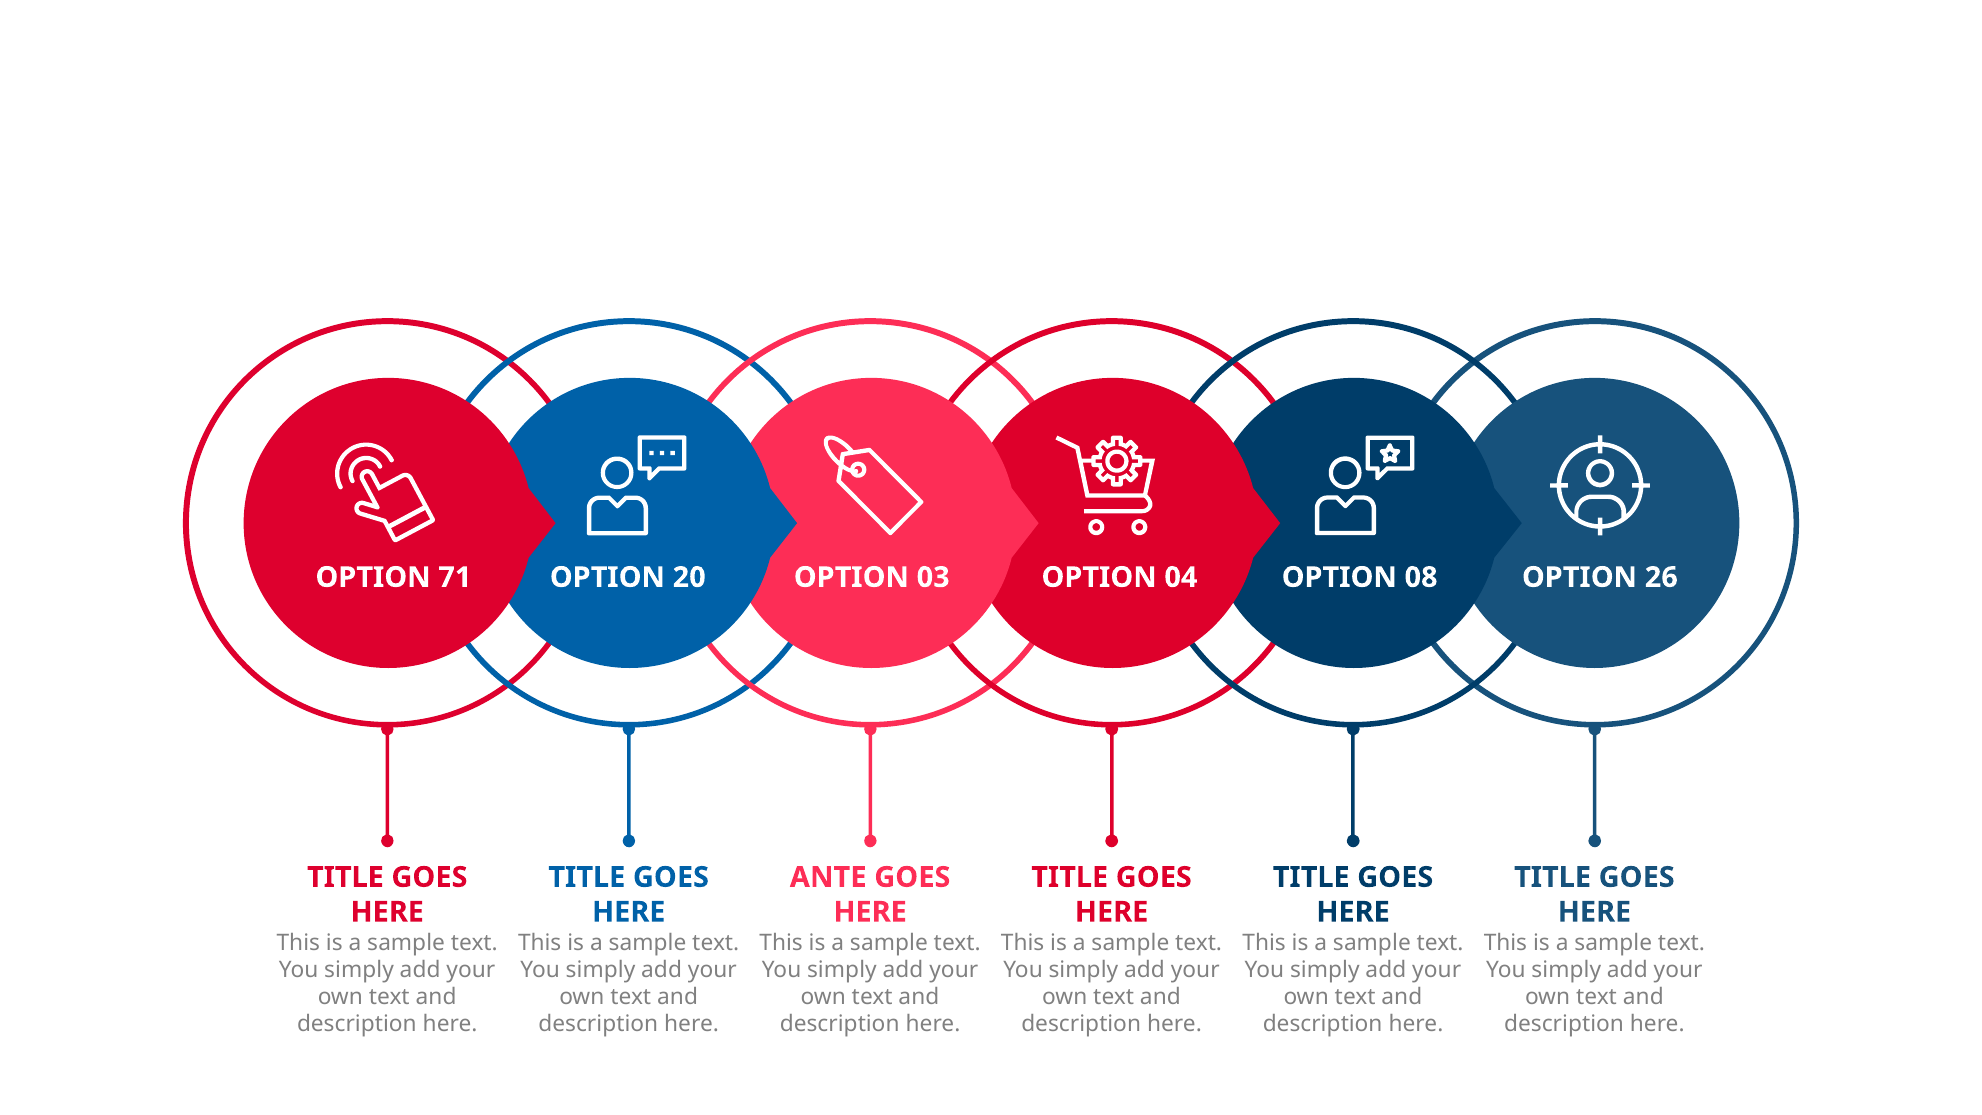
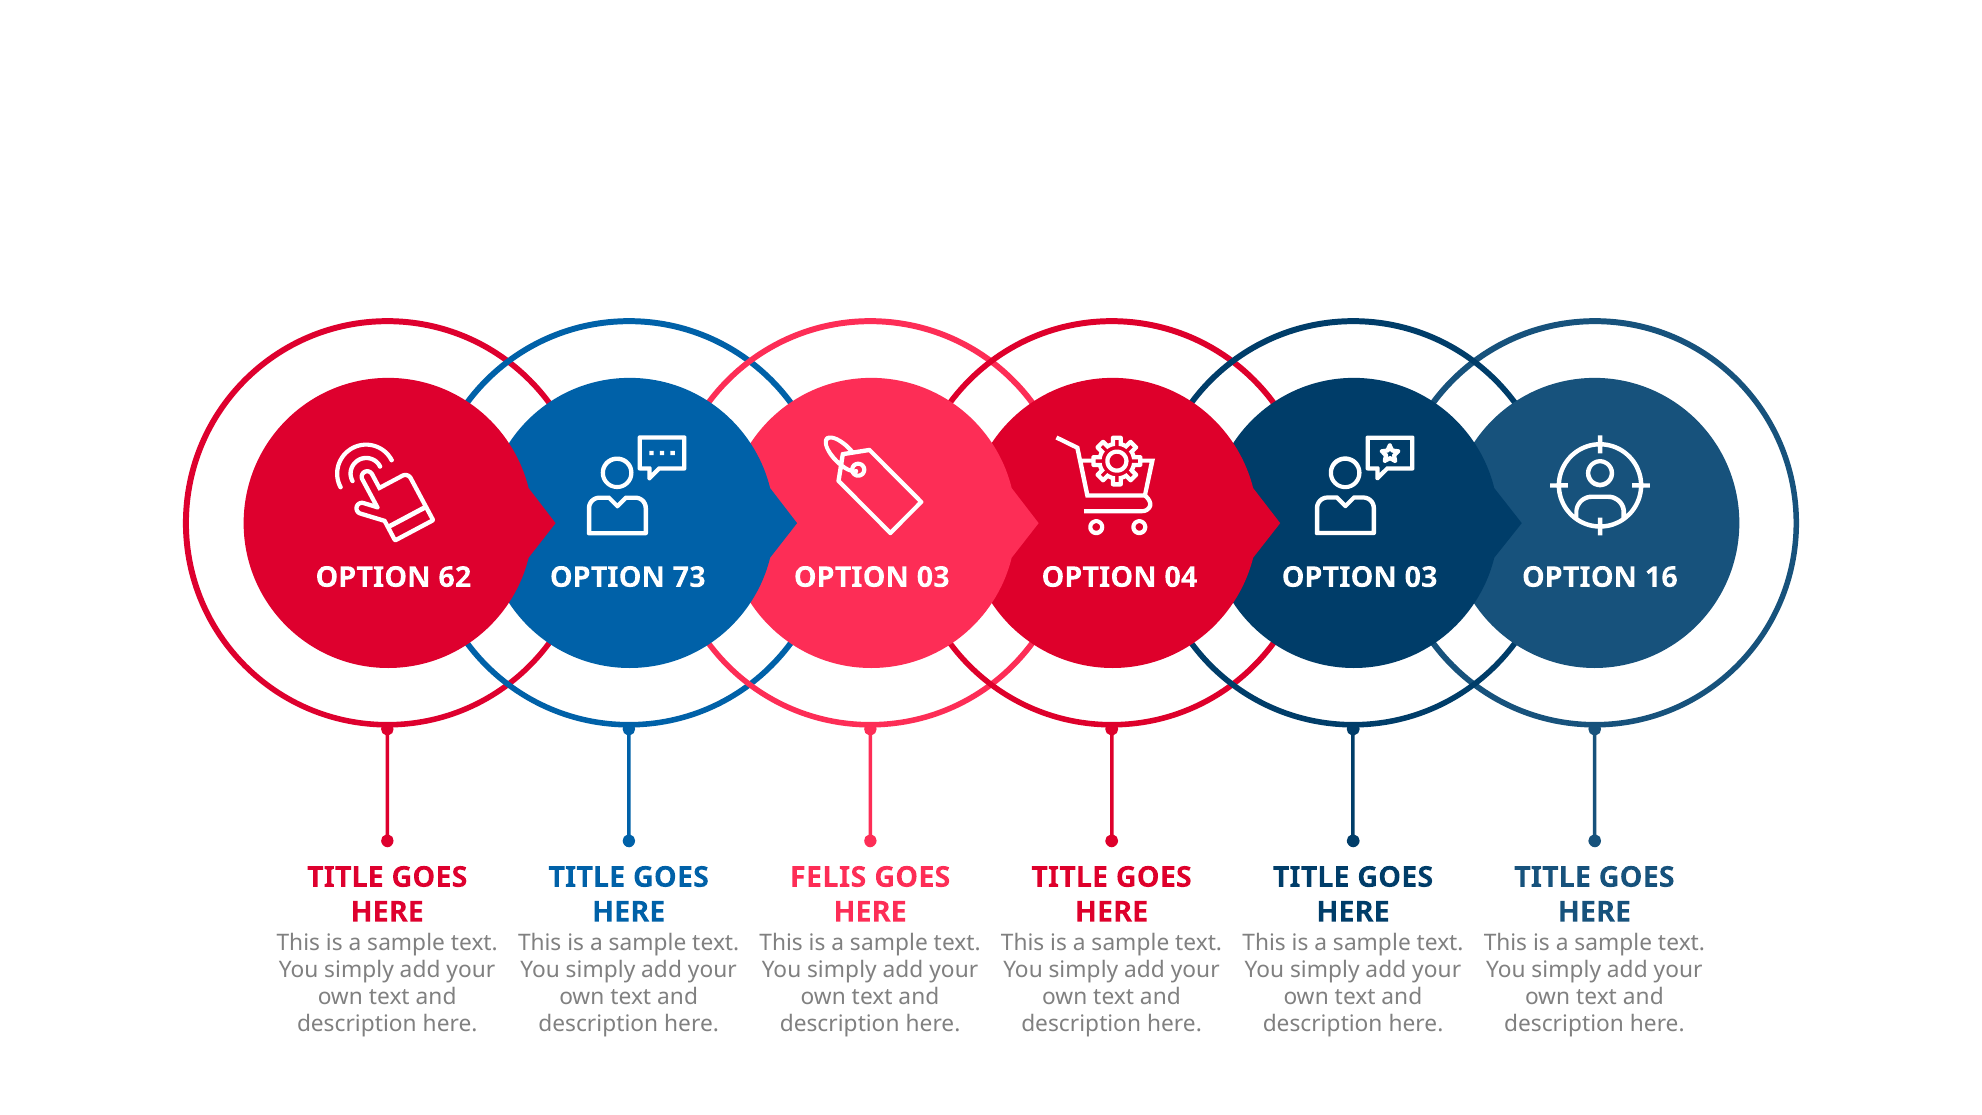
71: 71 -> 62
20: 20 -> 73
03 OPTION 08: 08 -> 03
26: 26 -> 16
ANTE: ANTE -> FELIS
